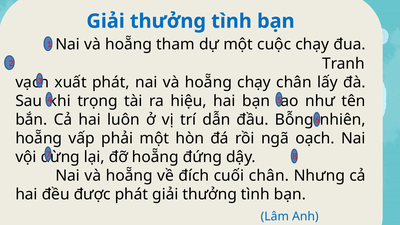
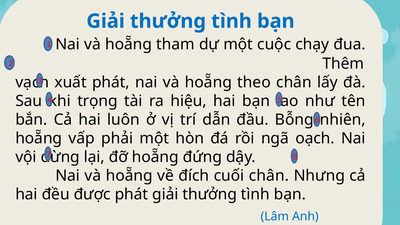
Tranh: Tranh -> Thêm
hoẵng chạy: chạy -> theo
